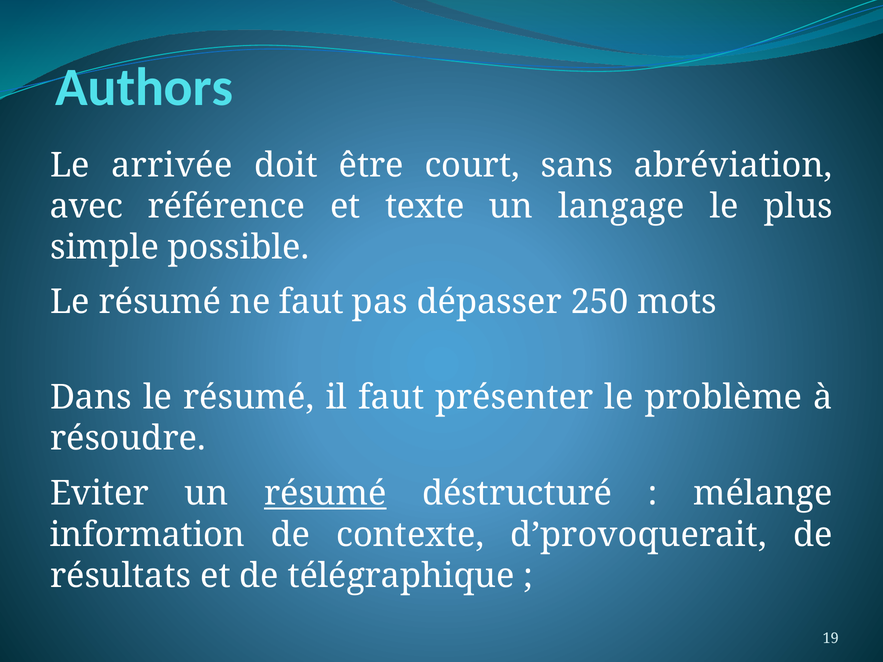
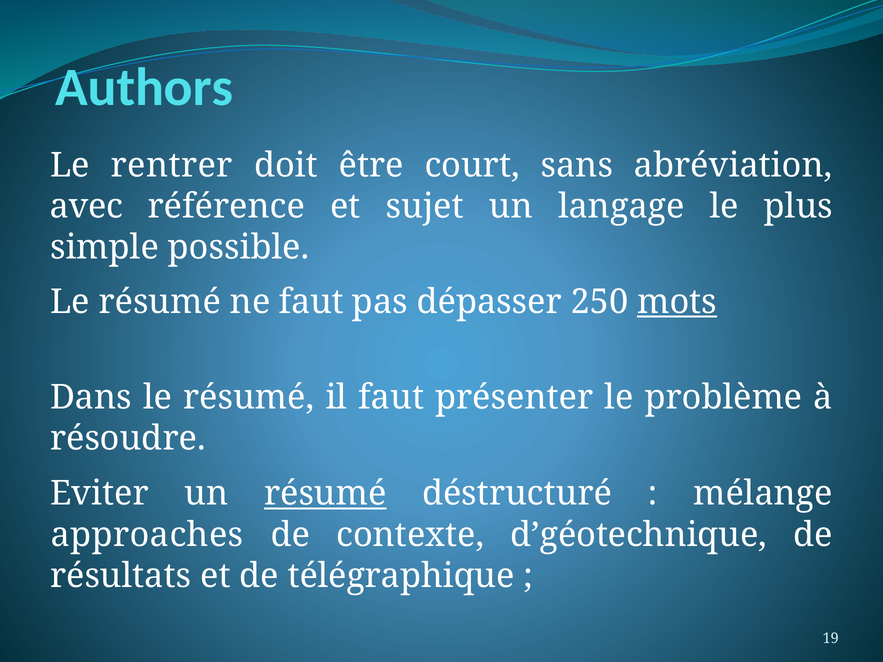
arrivée: arrivée -> rentrer
texte: texte -> sujet
mots underline: none -> present
information: information -> approaches
d’provoquerait: d’provoquerait -> d’géotechnique
